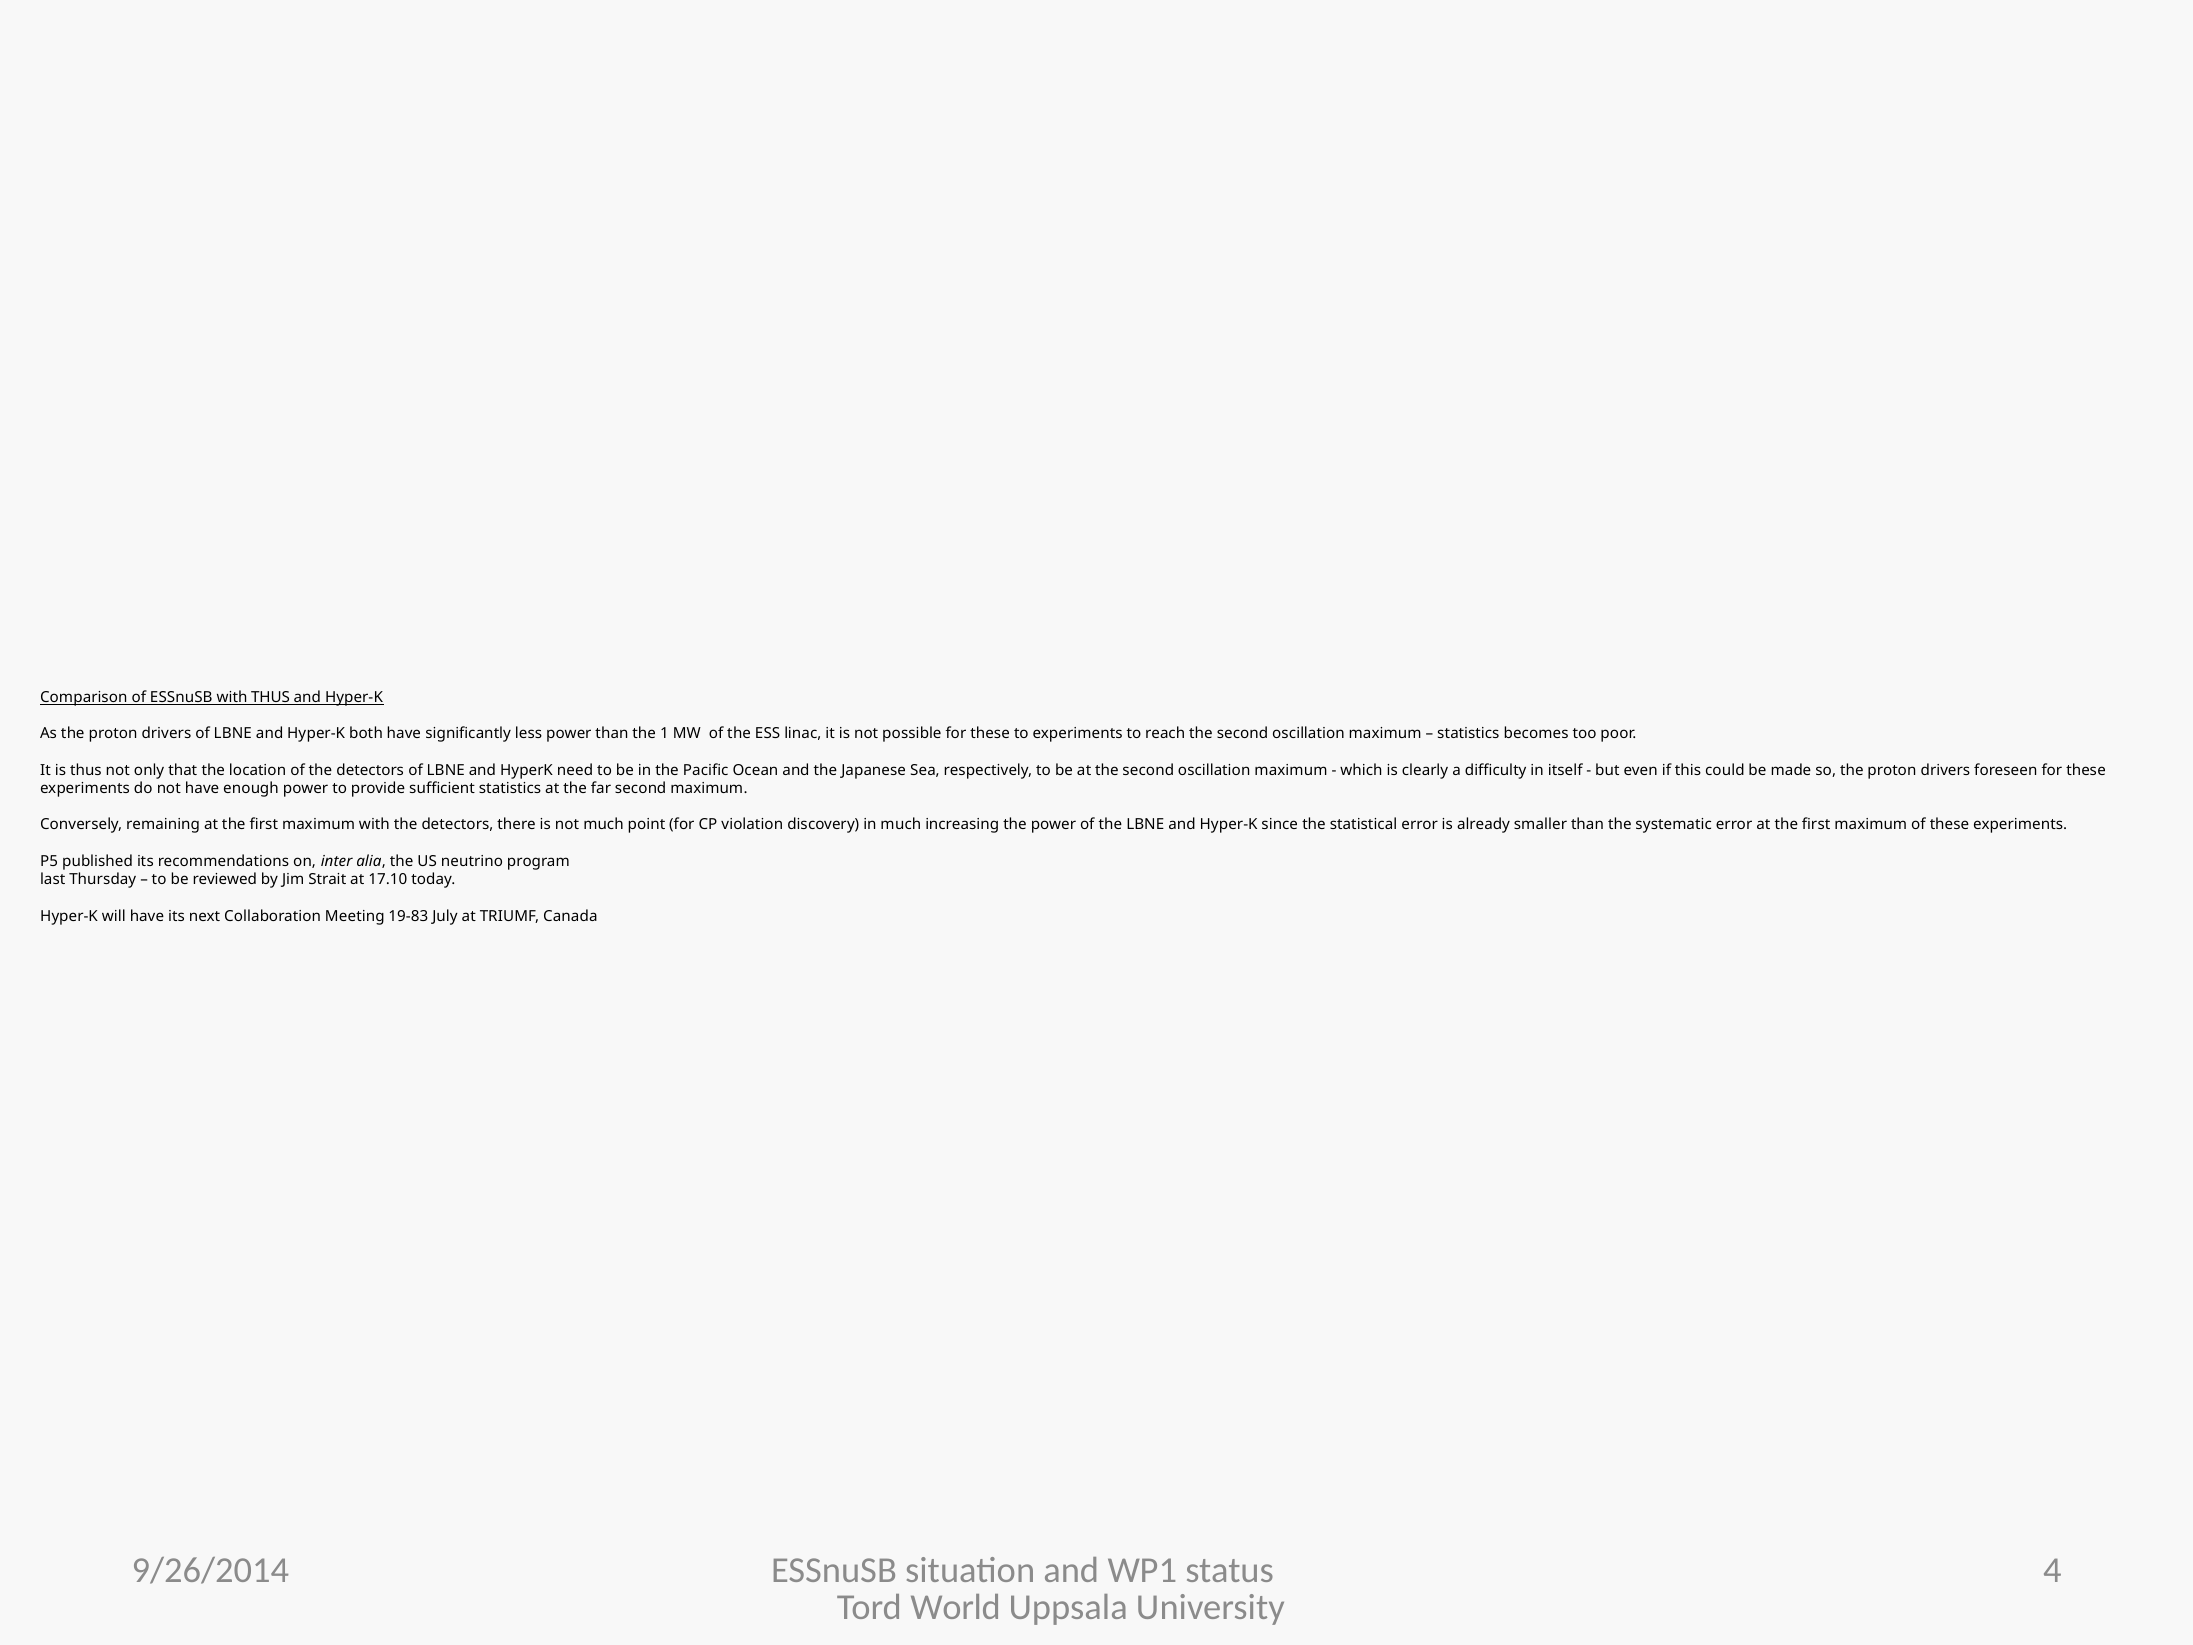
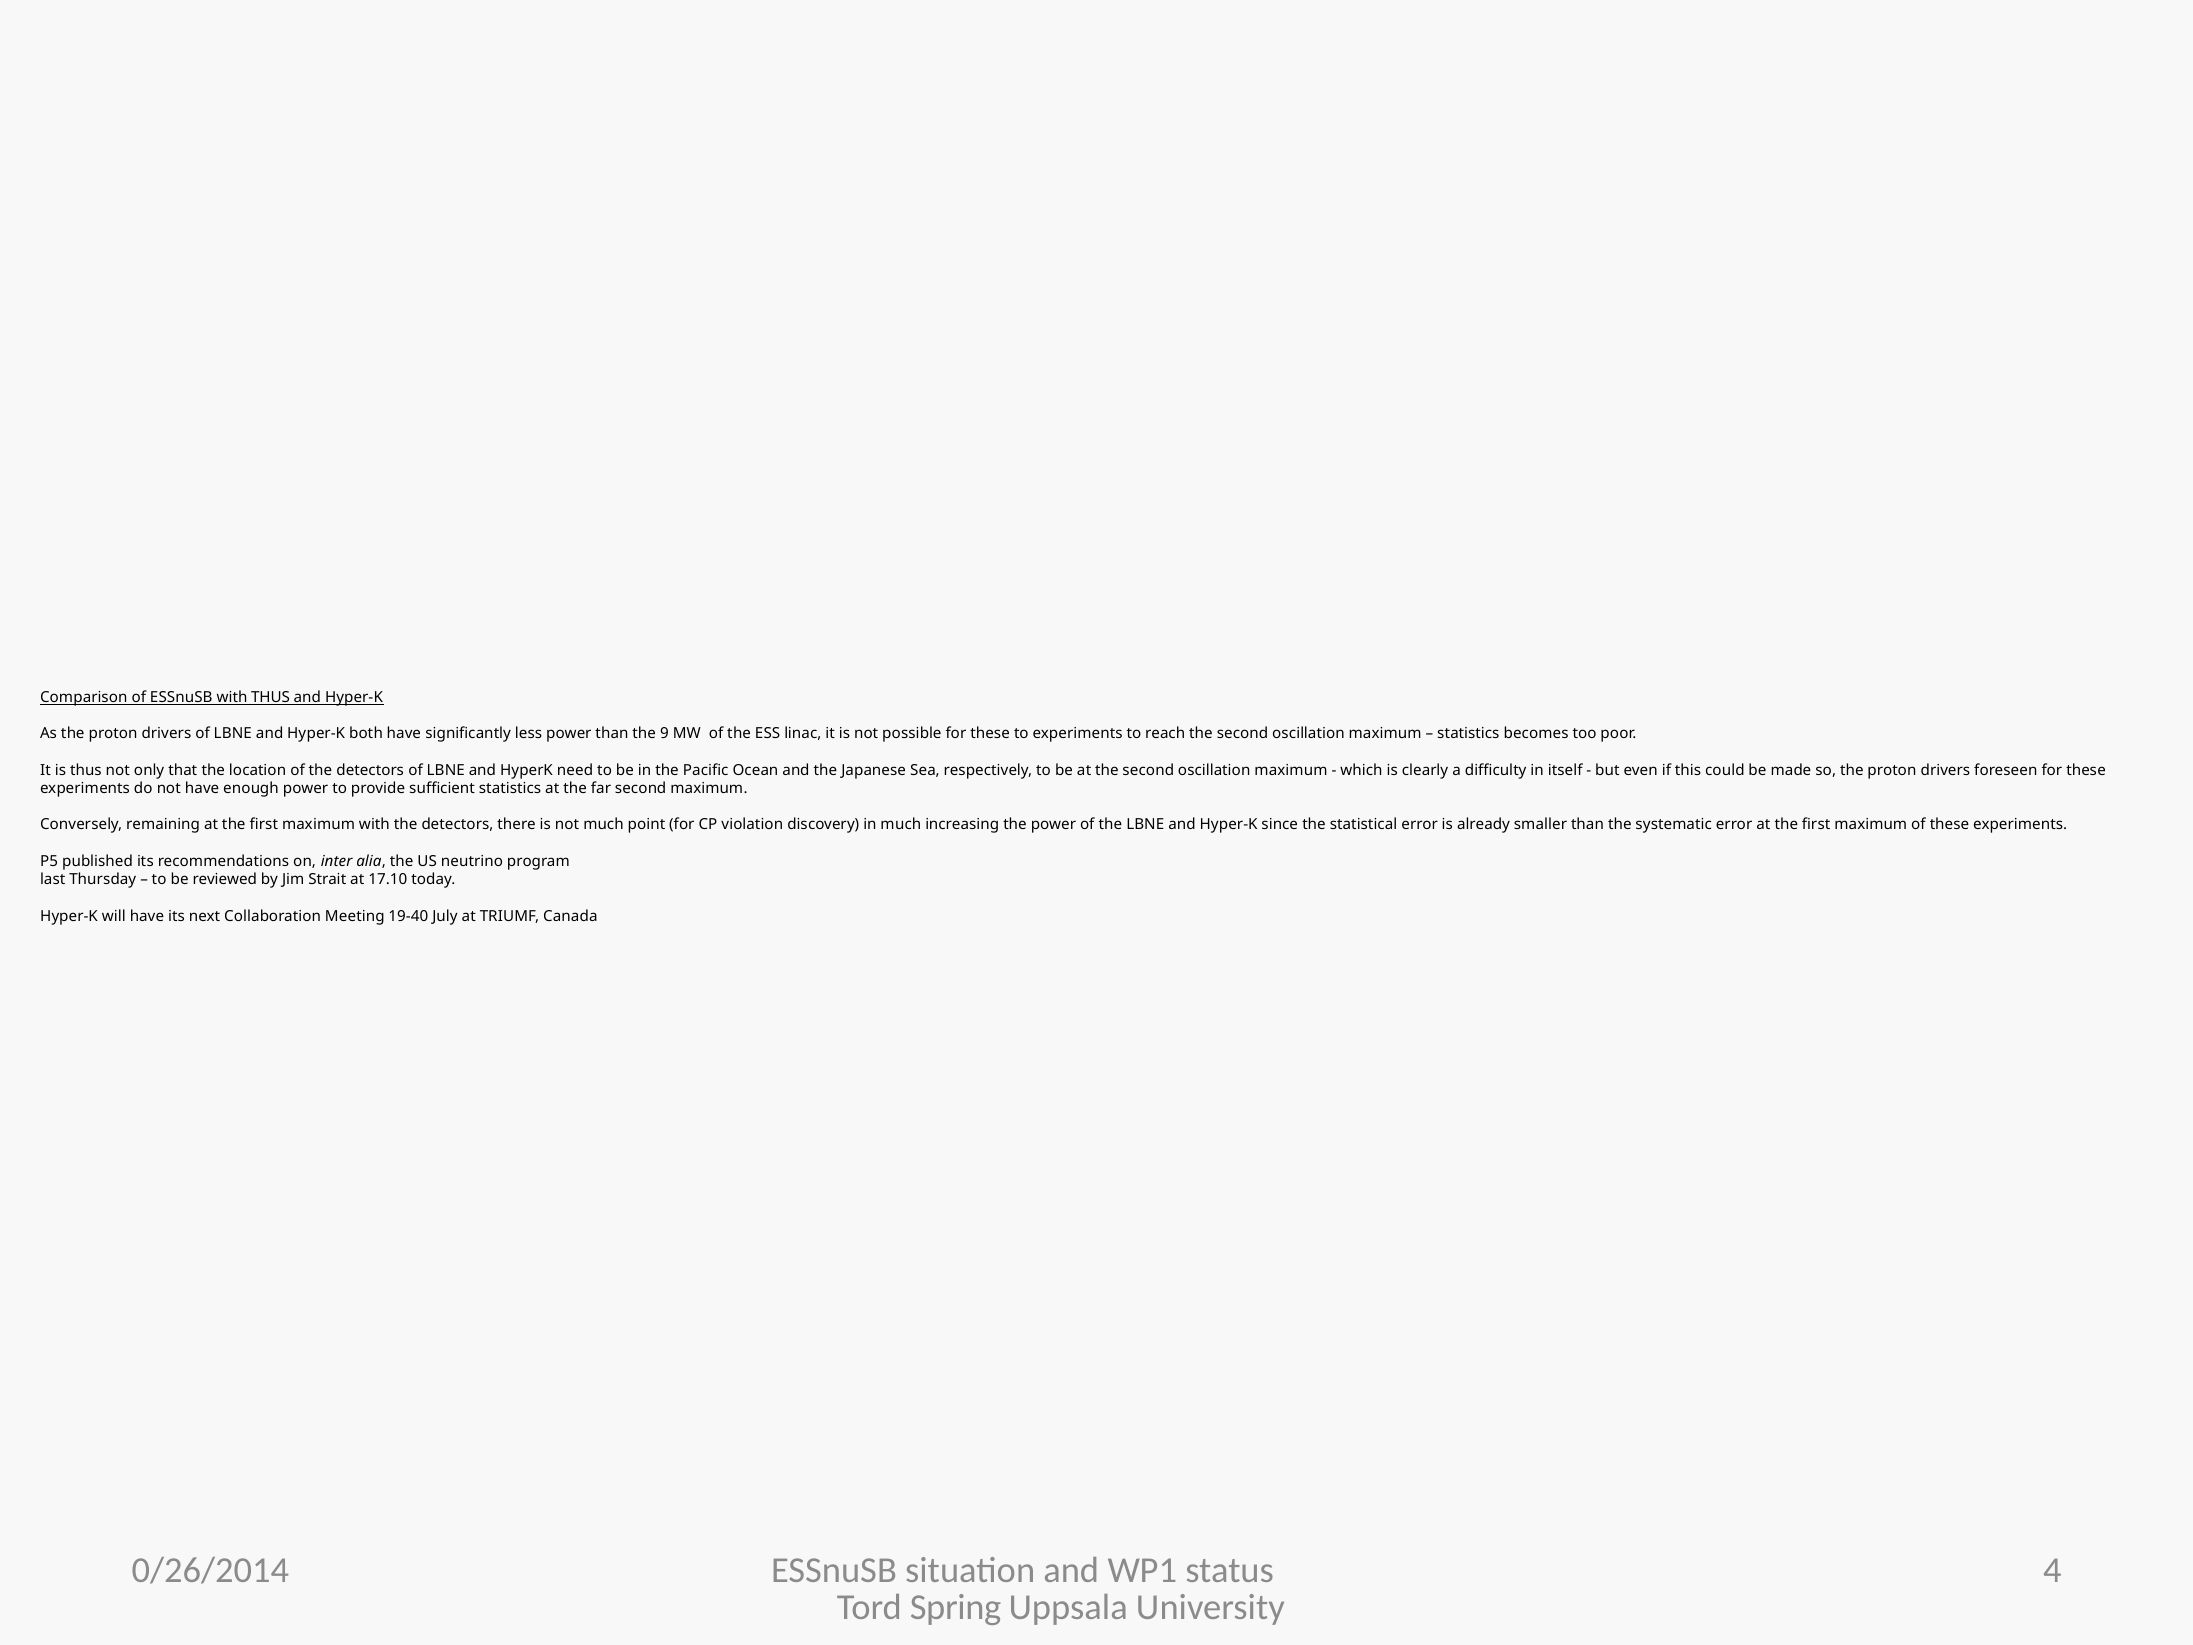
1: 1 -> 9
19-83: 19-83 -> 19-40
9/26/2014: 9/26/2014 -> 0/26/2014
World: World -> Spring
